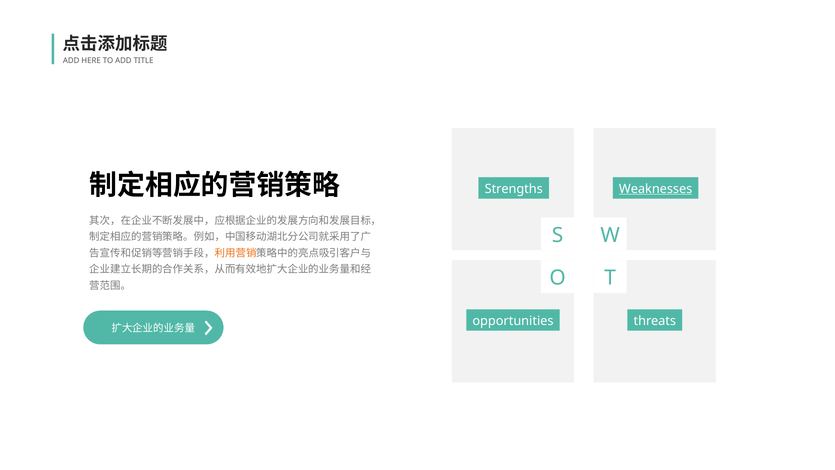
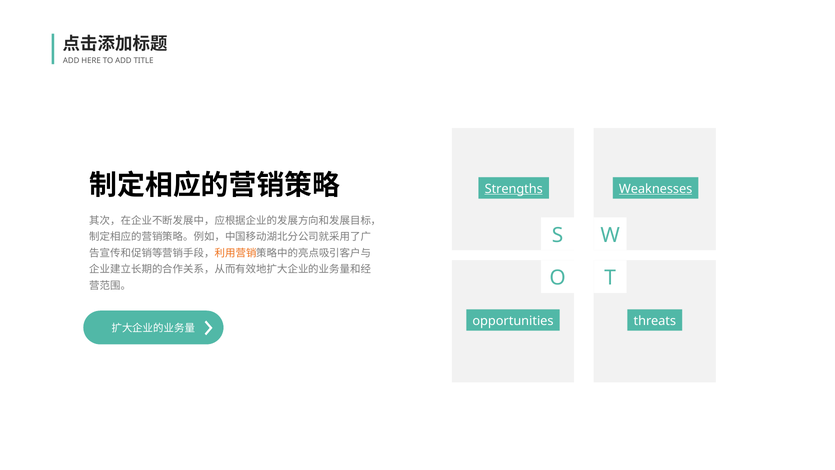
Strengths underline: none -> present
